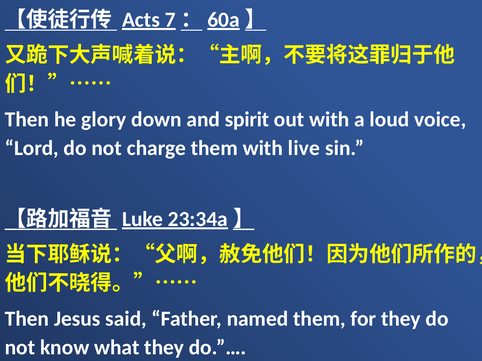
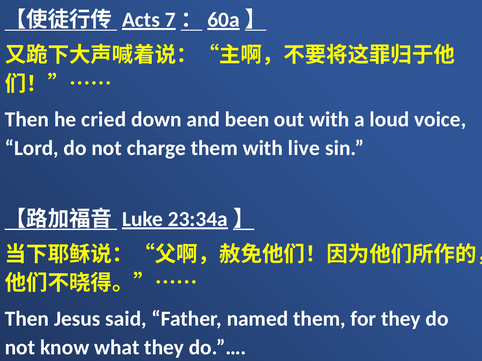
glory: glory -> cried
spirit: spirit -> been
